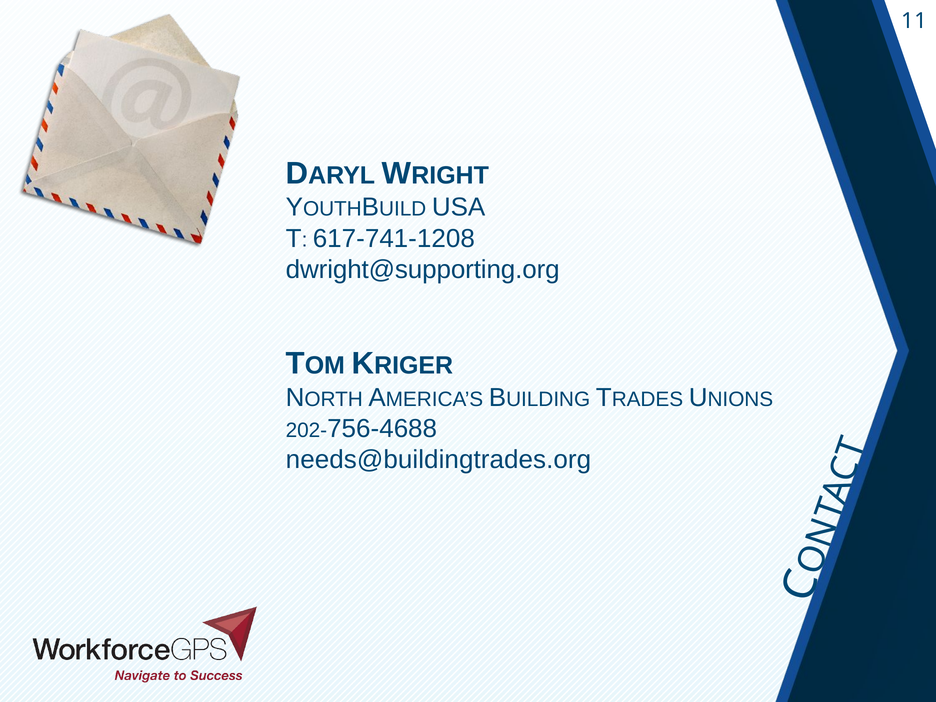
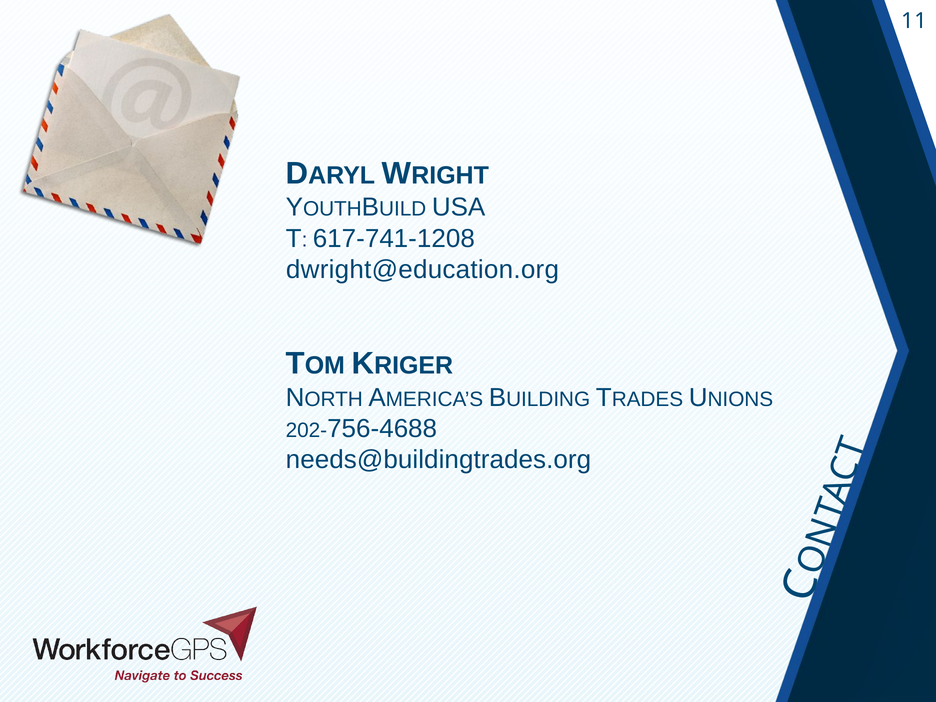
dwright@supporting.org: dwright@supporting.org -> dwright@education.org
